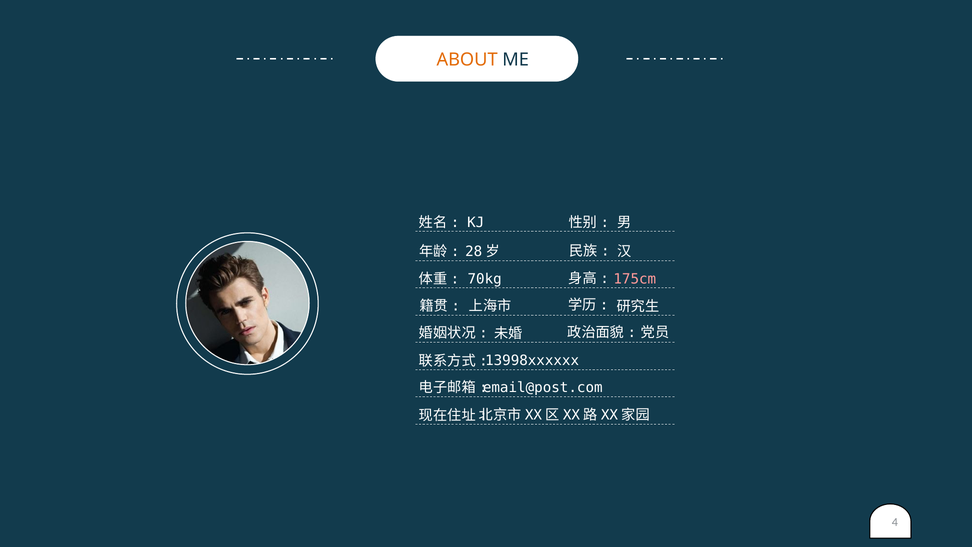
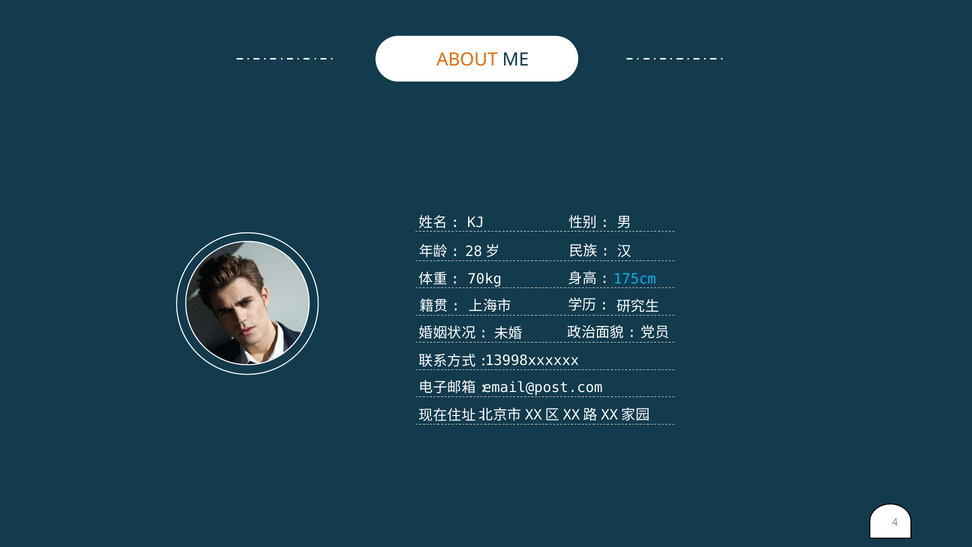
175cm colour: pink -> light blue
